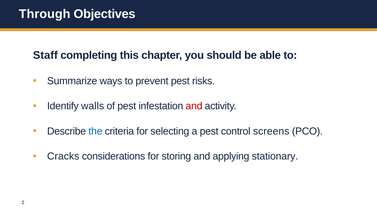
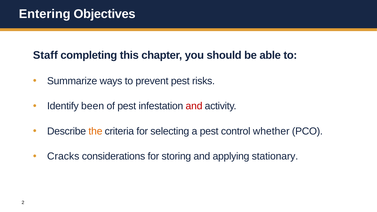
Through: Through -> Entering
walls: walls -> been
the colour: blue -> orange
screens: screens -> whether
